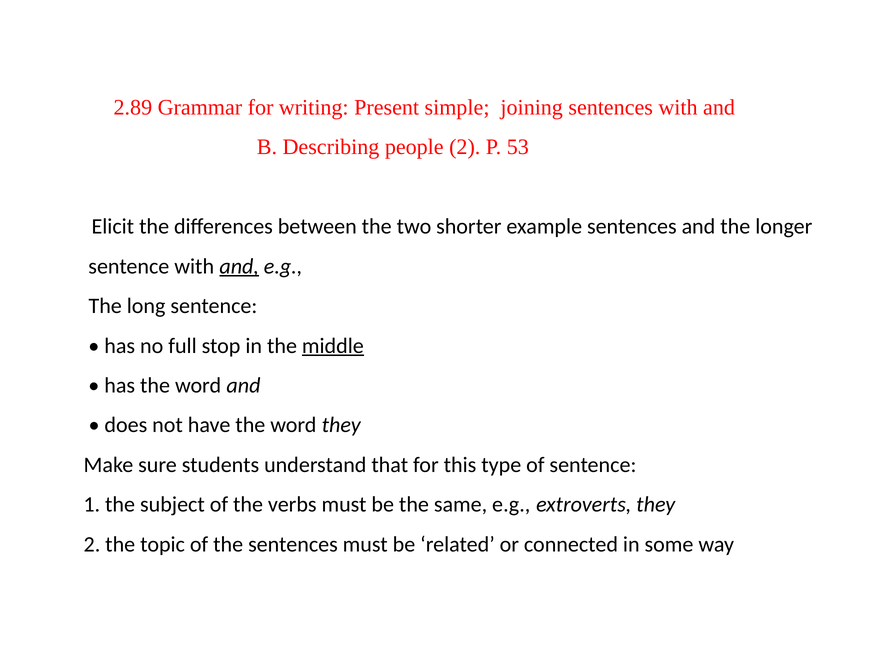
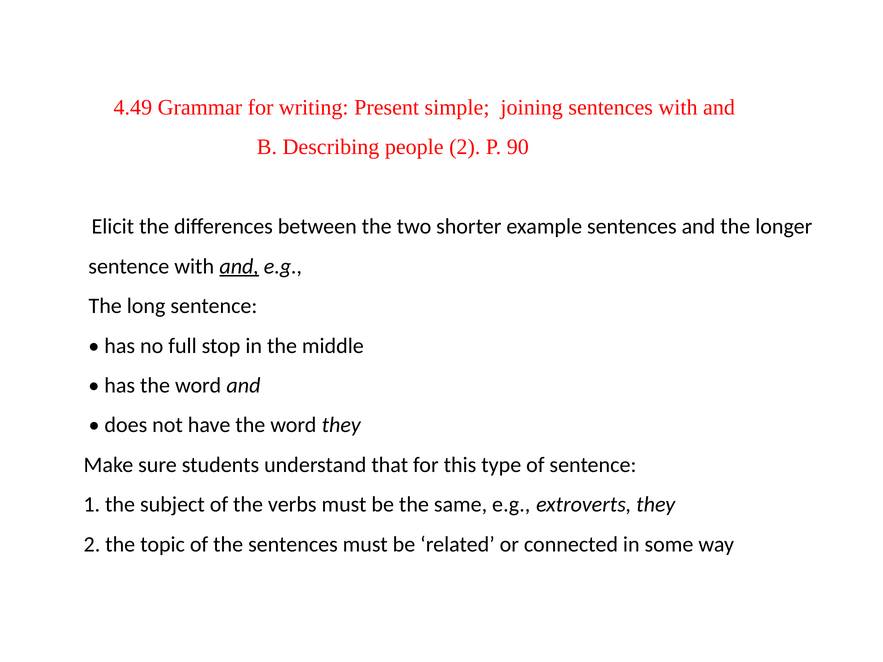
2.89: 2.89 -> 4.49
53: 53 -> 90
middle underline: present -> none
